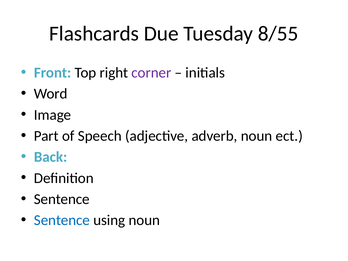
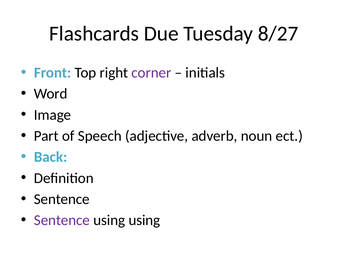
8/55: 8/55 -> 8/27
Sentence at (62, 220) colour: blue -> purple
using noun: noun -> using
